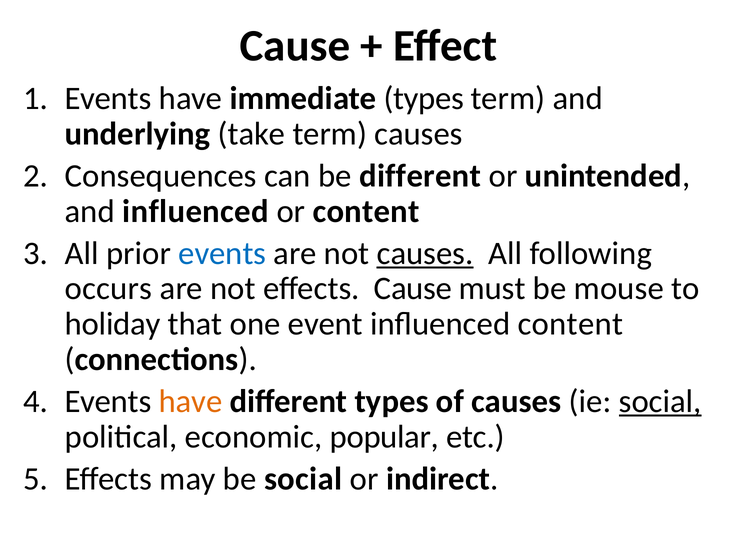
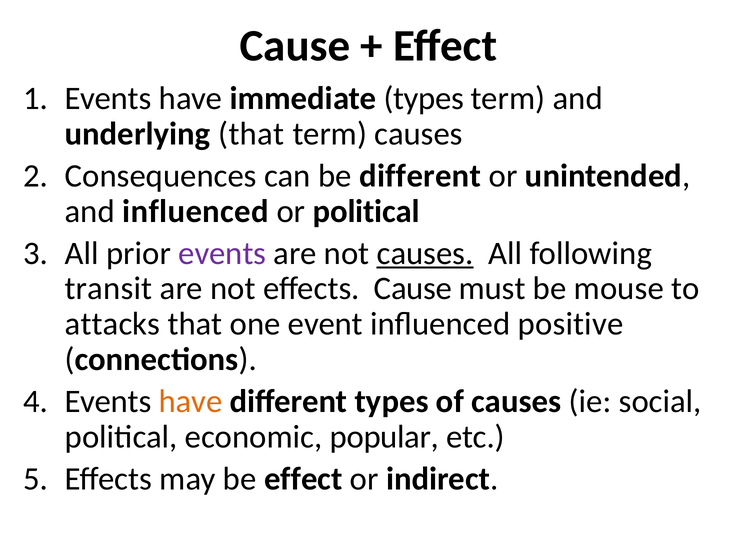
underlying take: take -> that
or content: content -> political
events at (222, 253) colour: blue -> purple
occurs: occurs -> transit
holiday: holiday -> attacks
influenced content: content -> positive
social at (660, 401) underline: present -> none
be social: social -> effect
